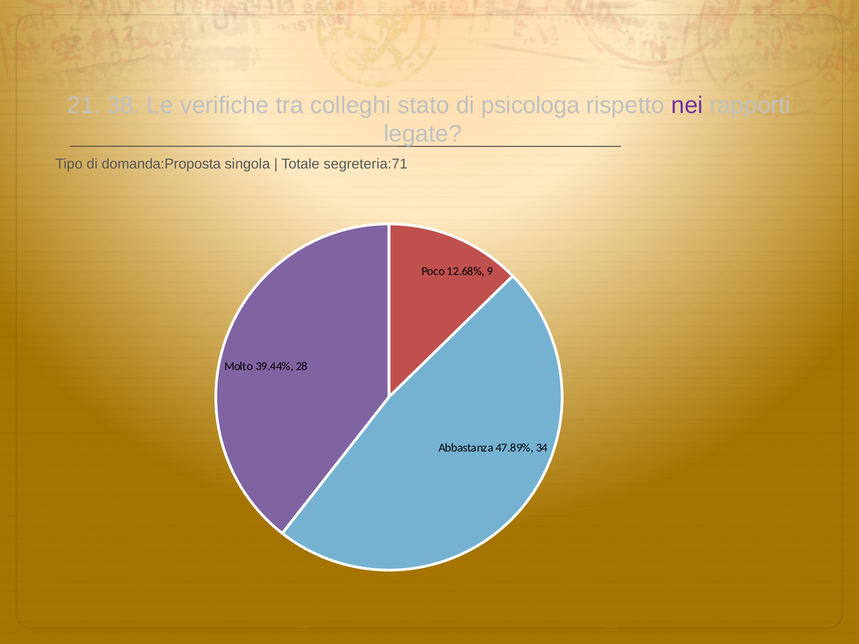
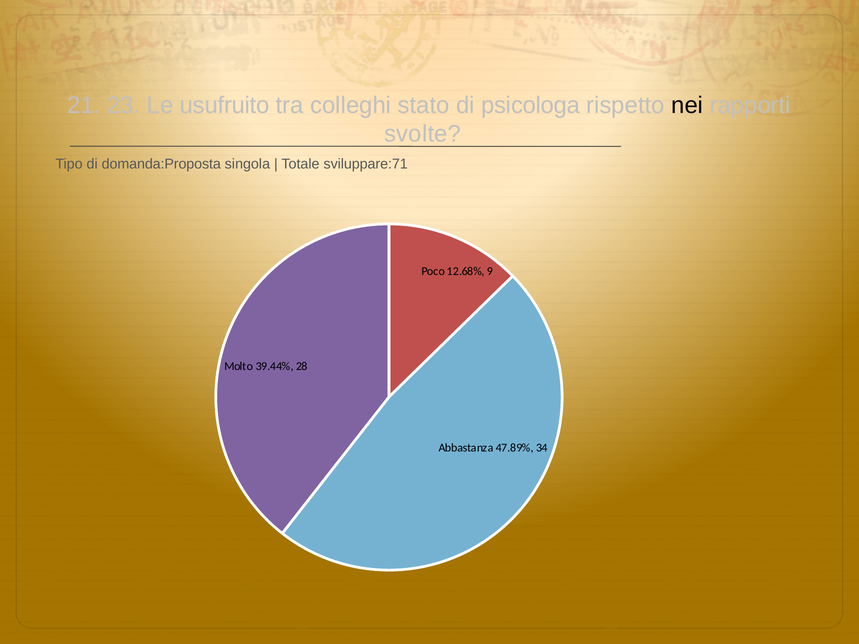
38: 38 -> 23
verifiche: verifiche -> usufruito
nei colour: purple -> black
legate: legate -> svolte
segreteria:71: segreteria:71 -> sviluppare:71
